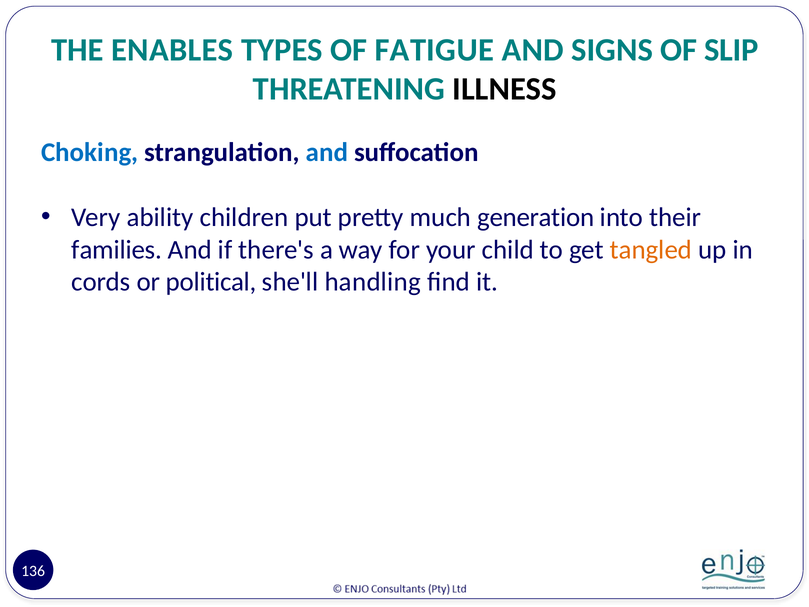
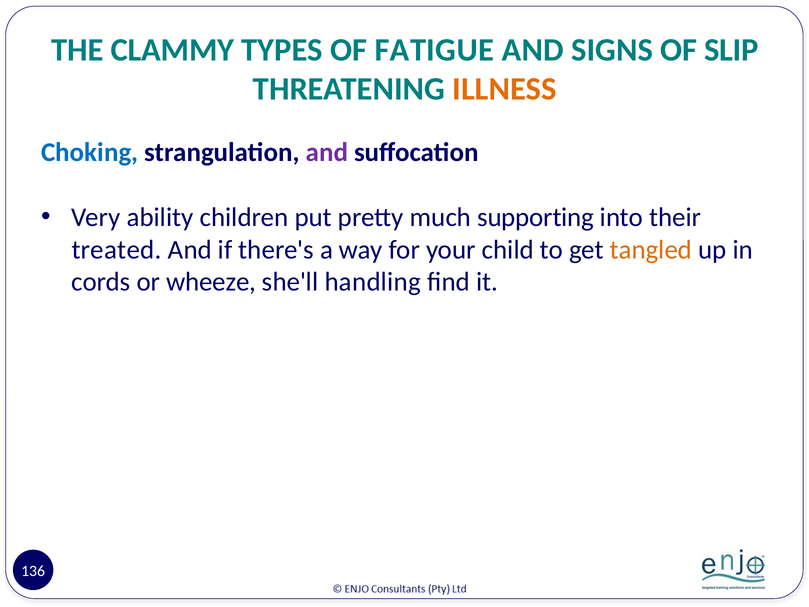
ENABLES: ENABLES -> CLAMMY
ILLNESS colour: black -> orange
and at (327, 152) colour: blue -> purple
generation: generation -> supporting
families: families -> treated
political: political -> wheeze
